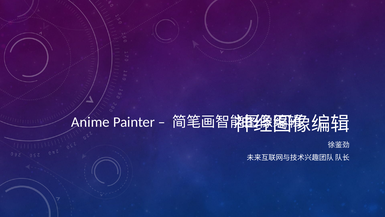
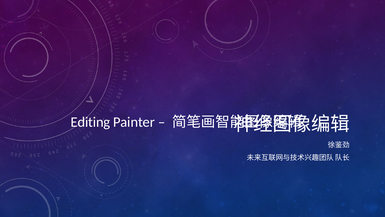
Anime: Anime -> Editing
